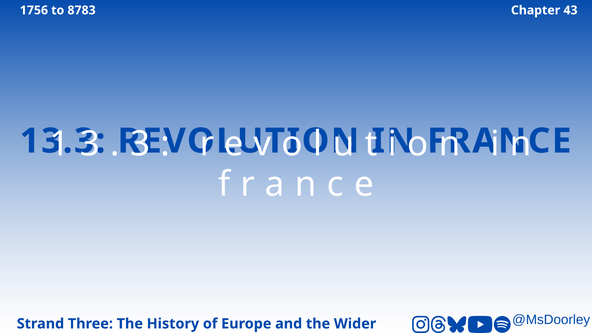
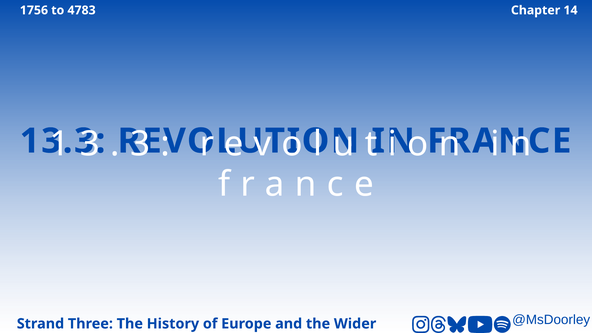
8783: 8783 -> 4783
43: 43 -> 14
